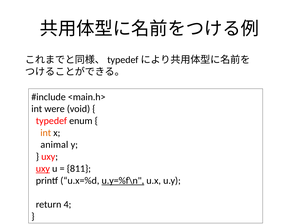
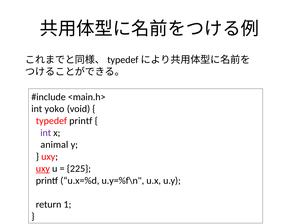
were: were -> yoko
typedef enum: enum -> printf
int at (46, 133) colour: orange -> purple
811: 811 -> 225
u.y=%f\n underline: present -> none
4: 4 -> 1
